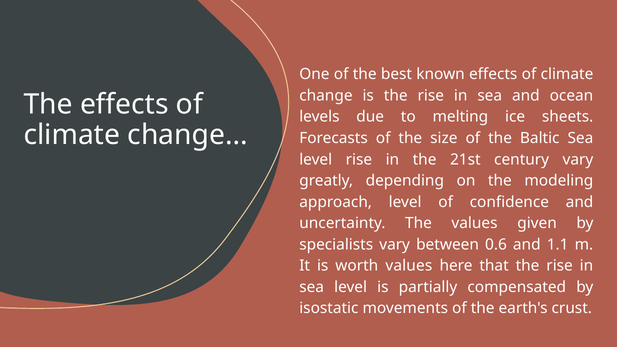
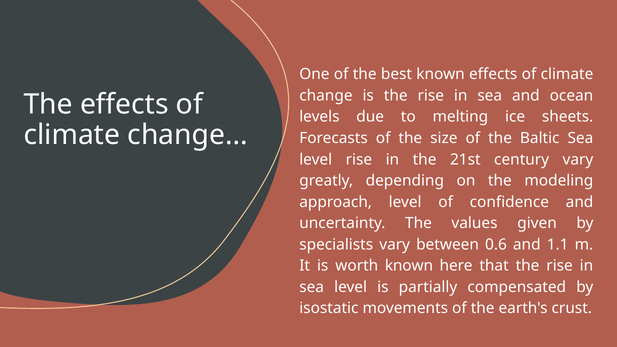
worth values: values -> known
